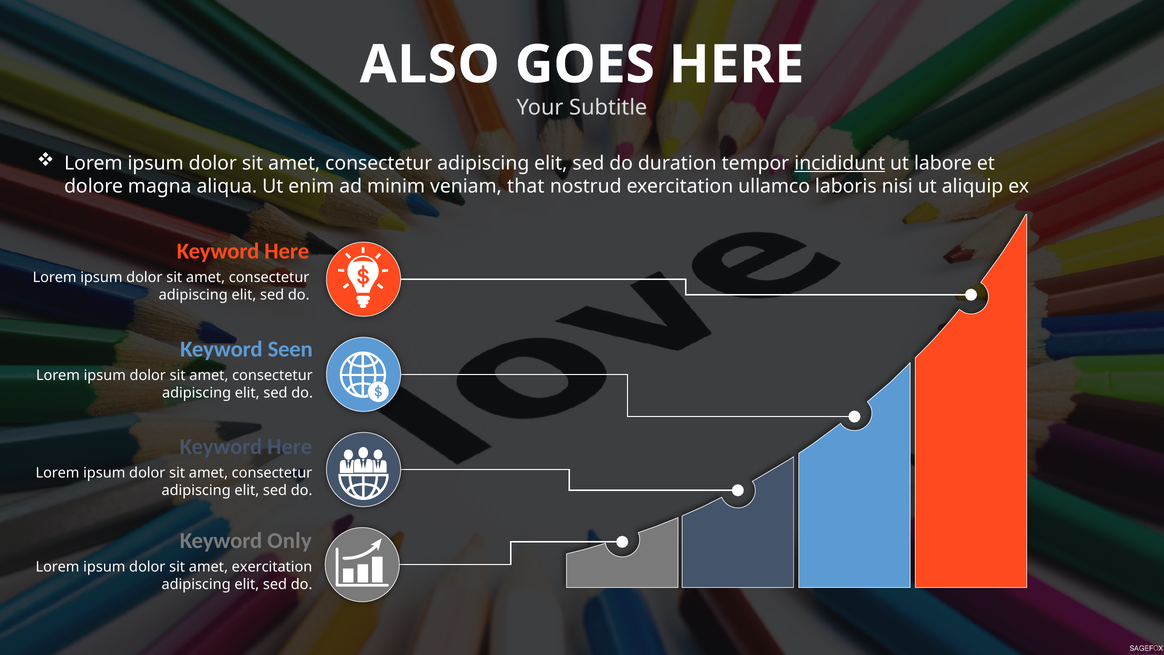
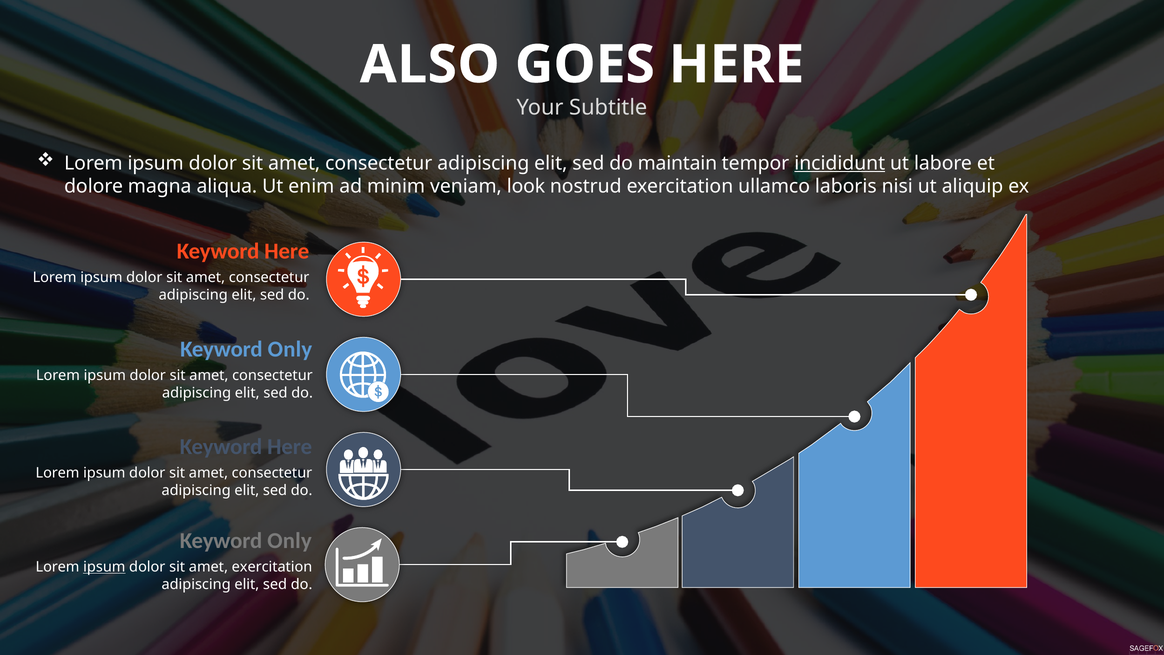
duration: duration -> maintain
that: that -> look
Seen at (290, 349): Seen -> Only
ipsum at (104, 567) underline: none -> present
